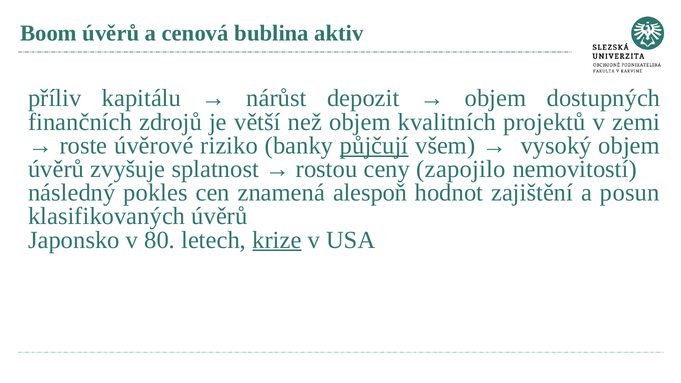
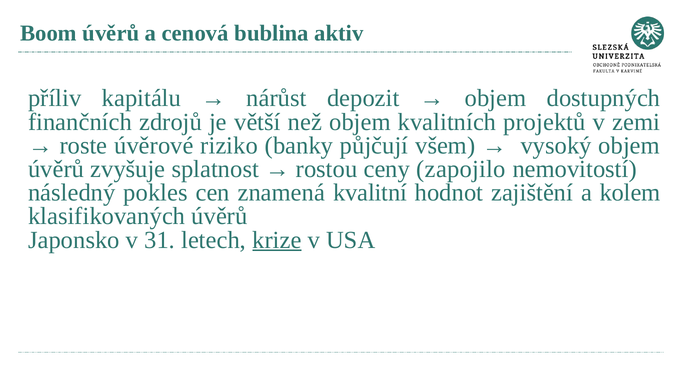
půjčují underline: present -> none
alespoň: alespoň -> kvalitní
posun: posun -> kolem
80: 80 -> 31
